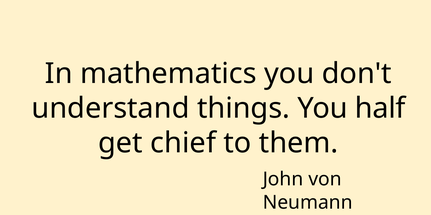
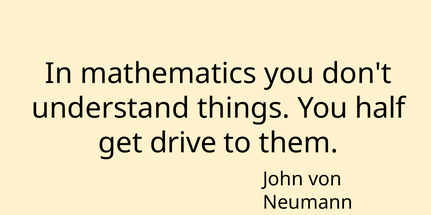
chief: chief -> drive
